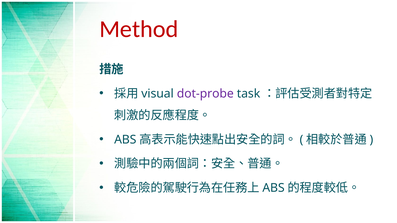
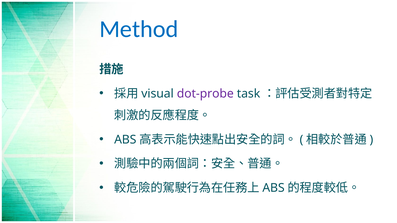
Method colour: red -> blue
